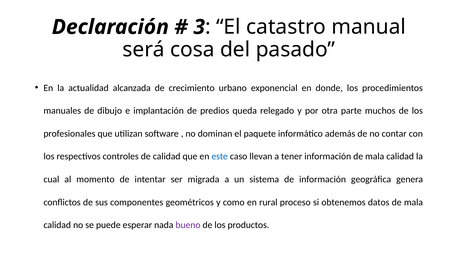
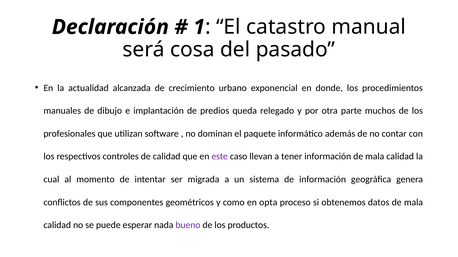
3: 3 -> 1
este colour: blue -> purple
rural: rural -> opta
